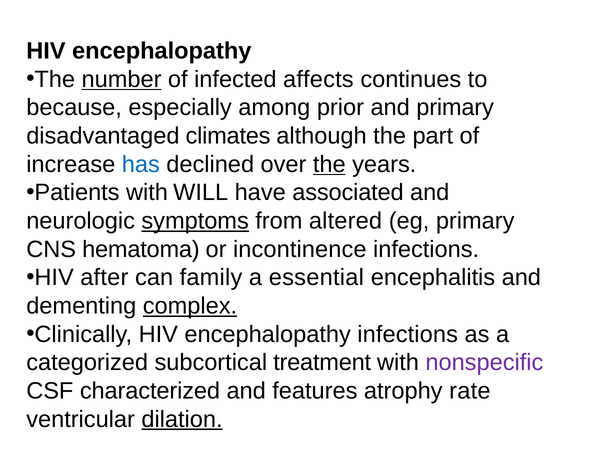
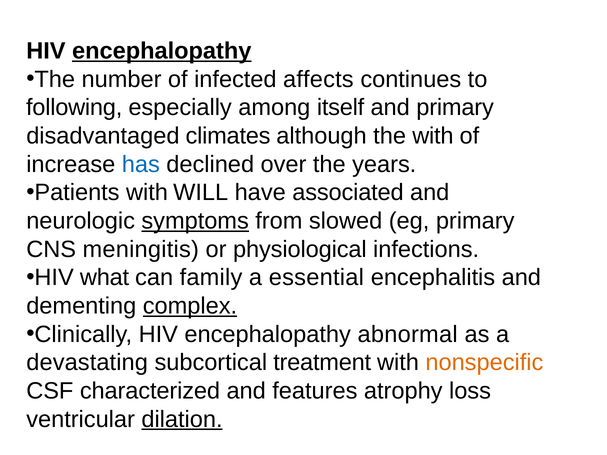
encephalopathy at (162, 51) underline: none -> present
number underline: present -> none
because: because -> following
prior: prior -> itself
the part: part -> with
the at (329, 164) underline: present -> none
altered: altered -> slowed
hematoma: hematoma -> meningitis
incontinence: incontinence -> physiological
after: after -> what
encephalopathy infections: infections -> abnormal
categorized: categorized -> devastating
nonspecific colour: purple -> orange
rate: rate -> loss
